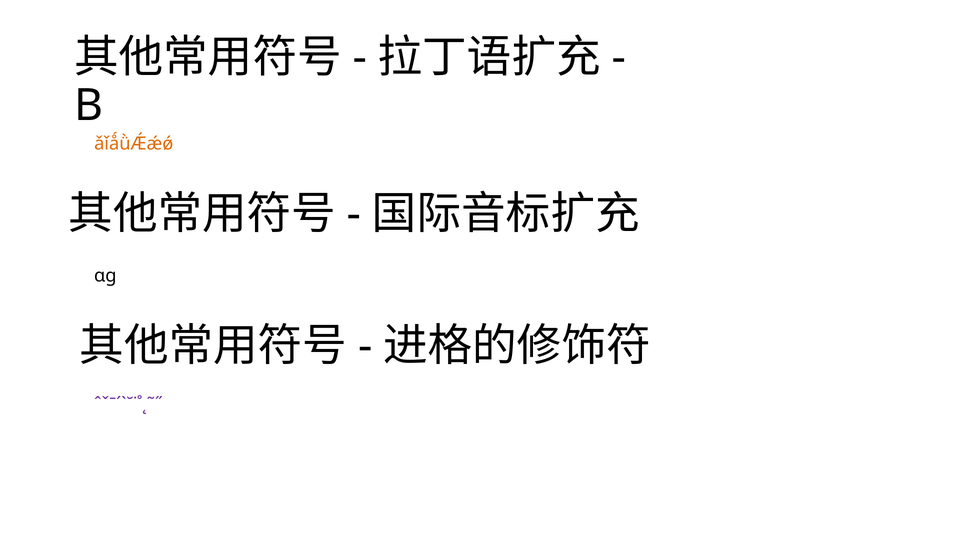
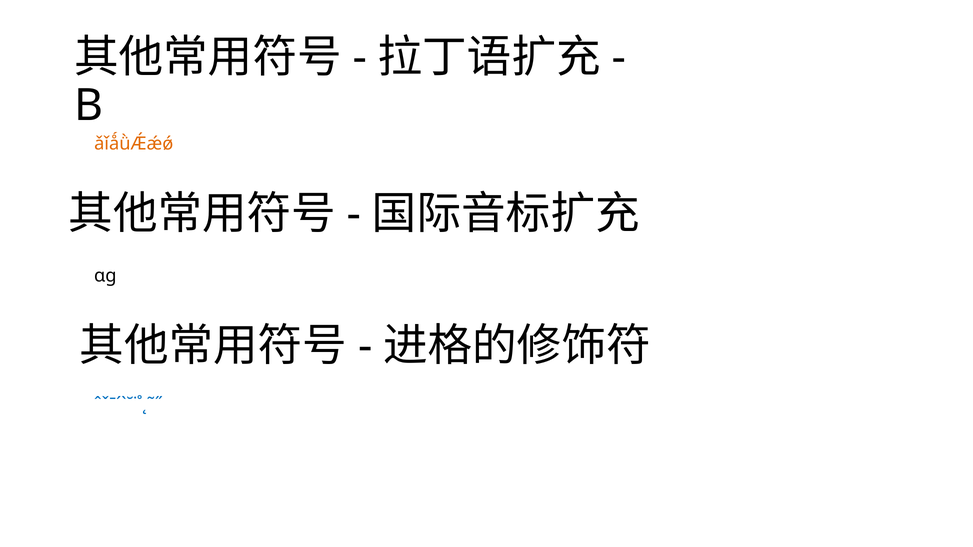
ˆˇˉˊˋ˘˙˚˛˜˝ colour: purple -> blue
